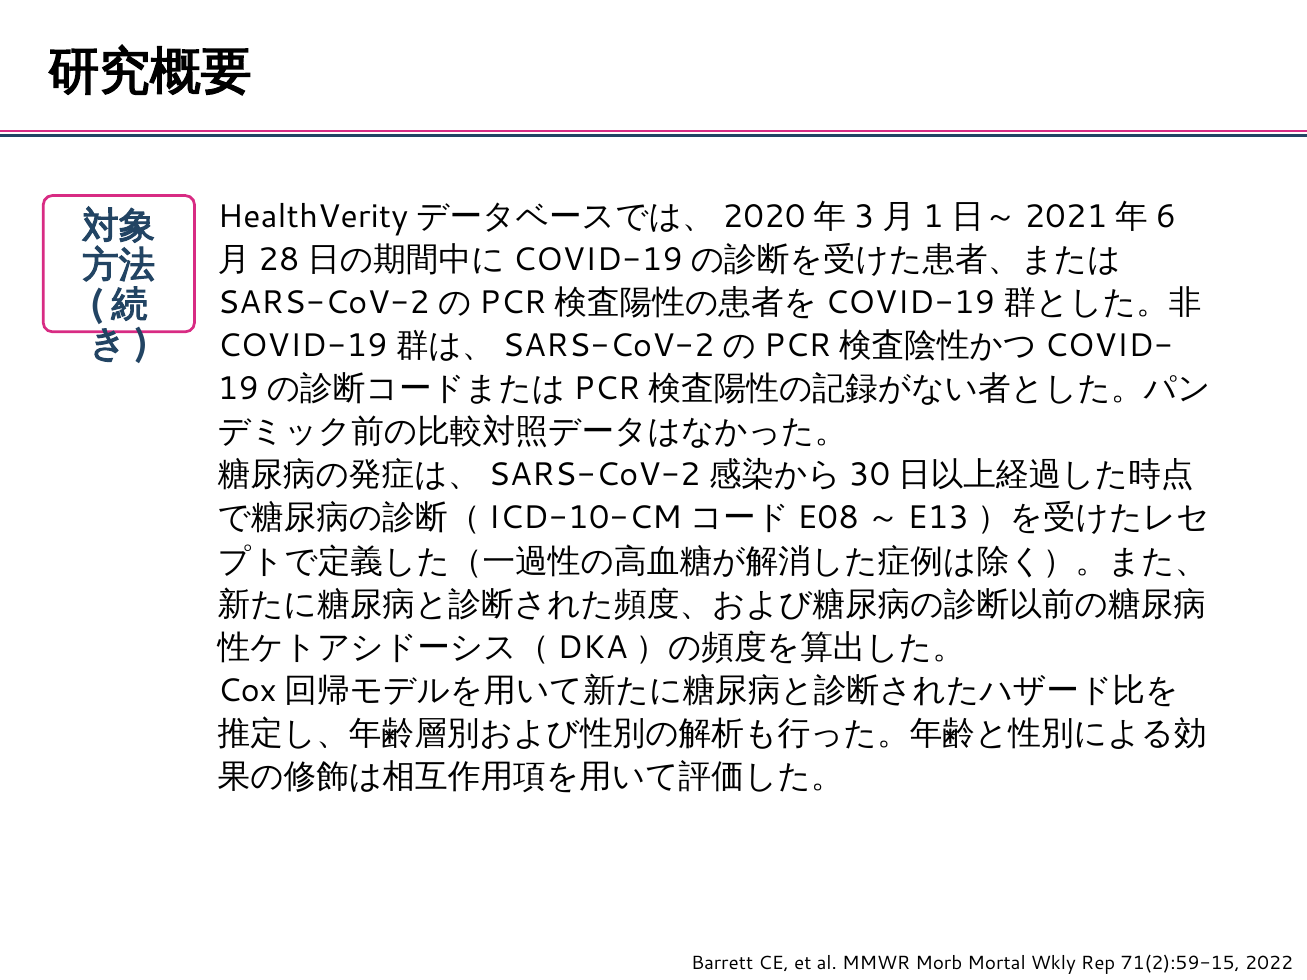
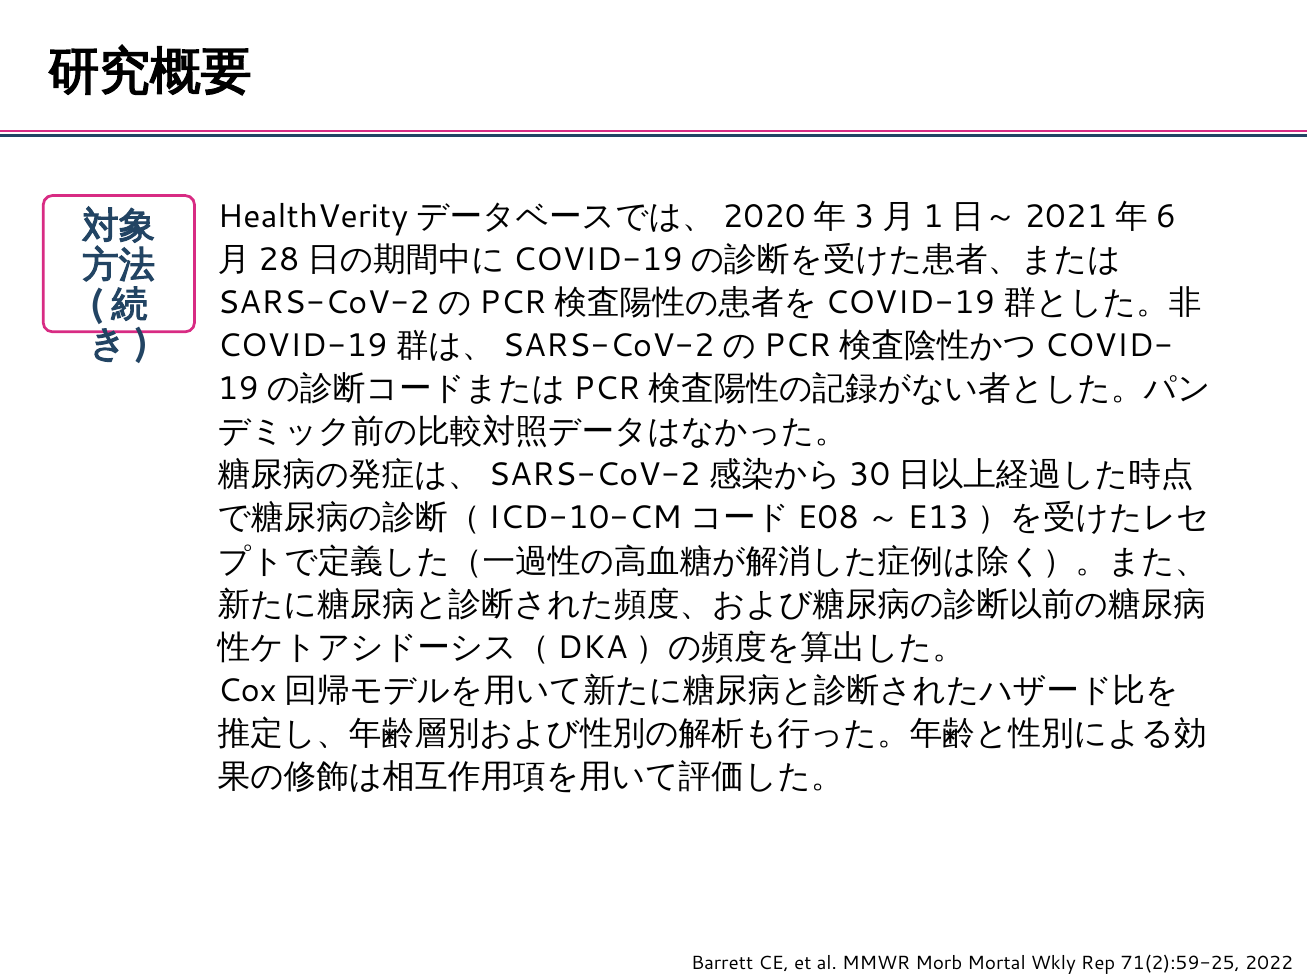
71(2):59-15: 71(2):59-15 -> 71(2):59-25
